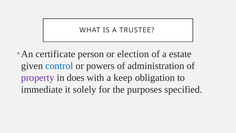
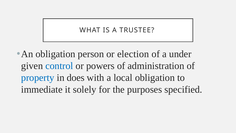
An certificate: certificate -> obligation
estate: estate -> under
property colour: purple -> blue
keep: keep -> local
